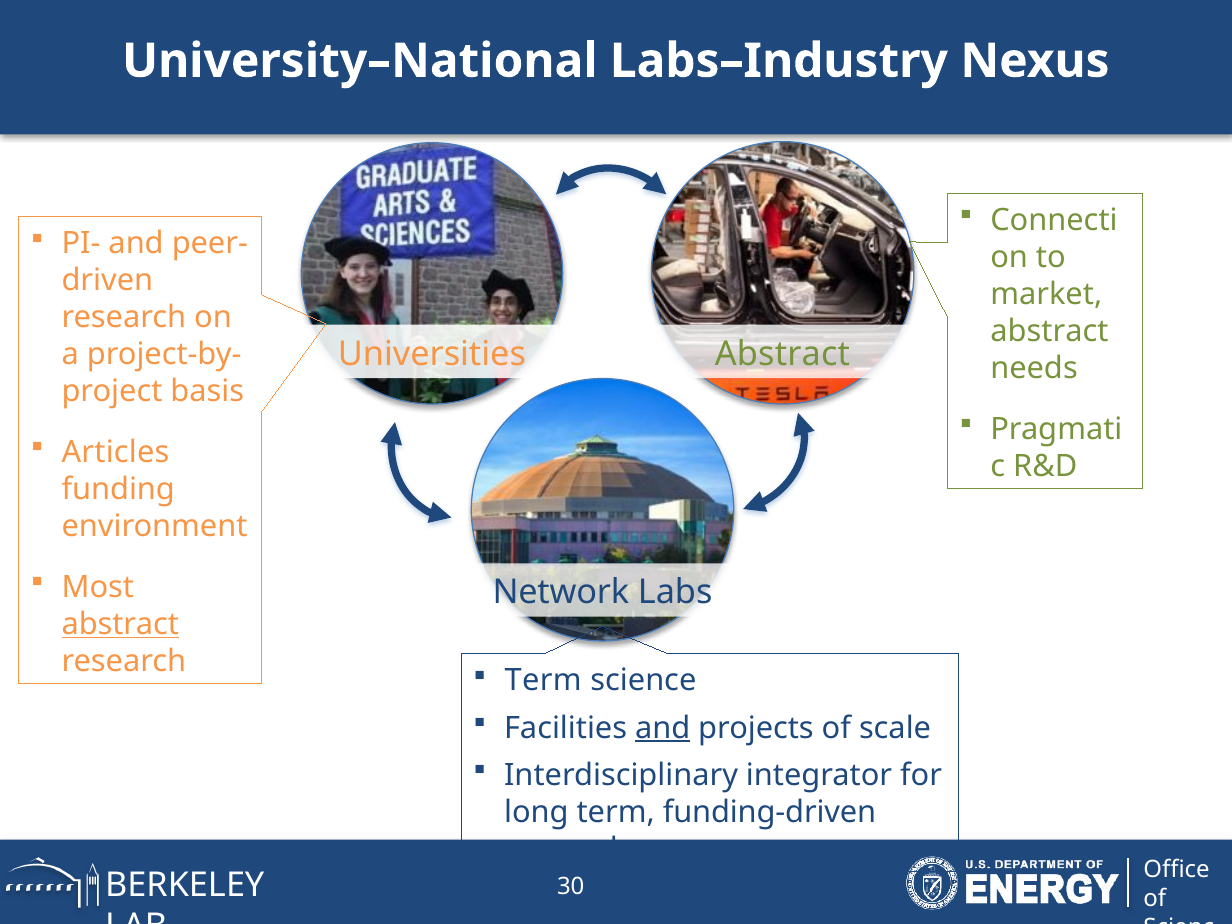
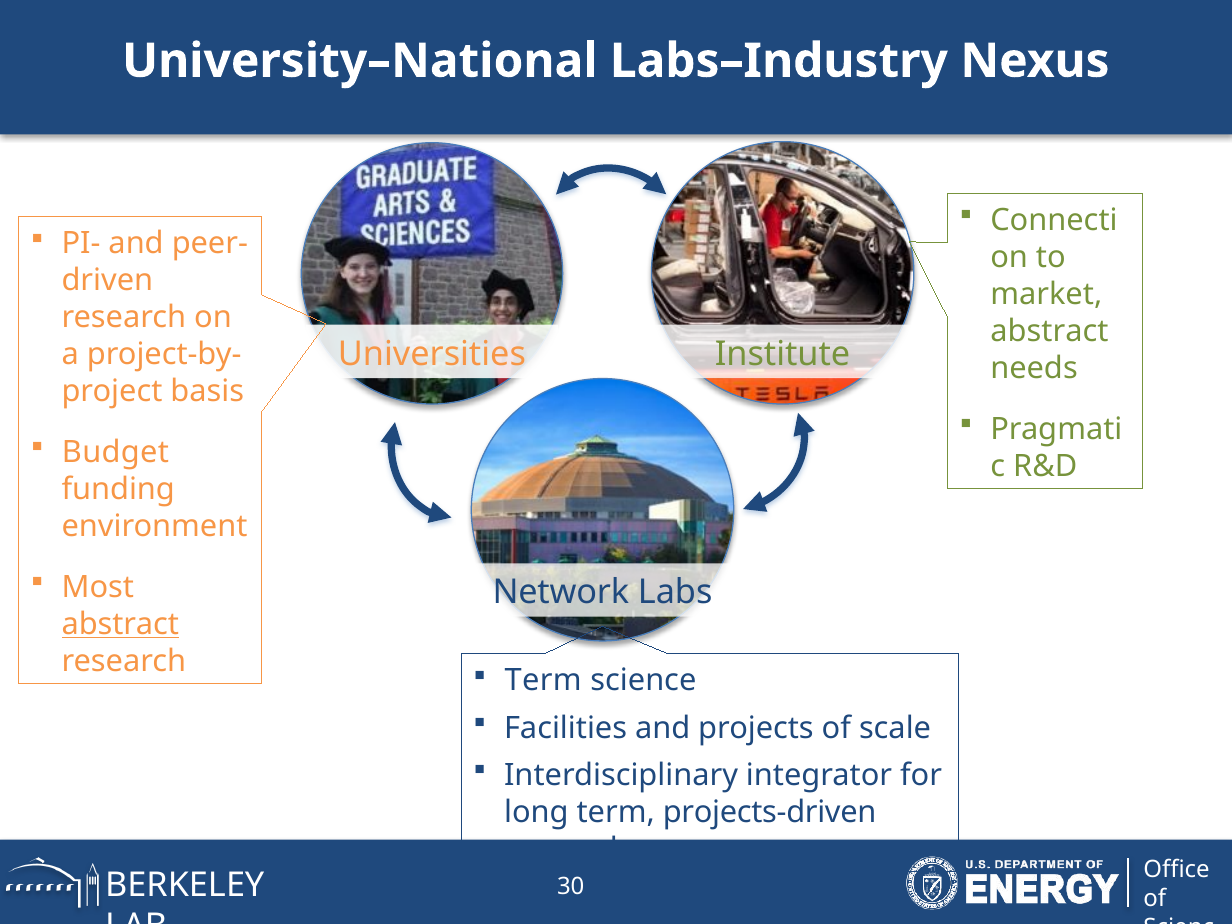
Abstract at (782, 354): Abstract -> Institute
Articles: Articles -> Budget
and at (663, 728) underline: present -> none
funding-driven: funding-driven -> projects-driven
